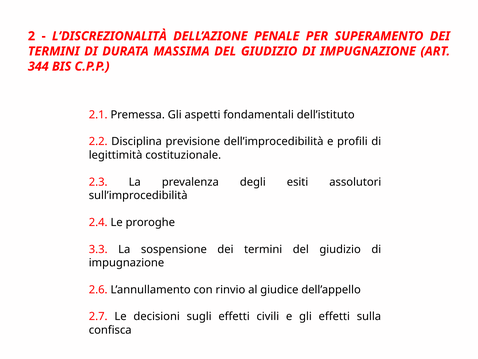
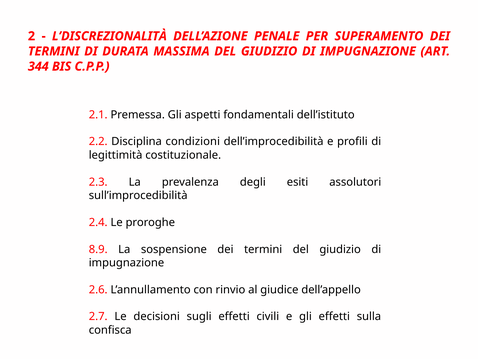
previsione: previsione -> condizioni
3.3: 3.3 -> 8.9
